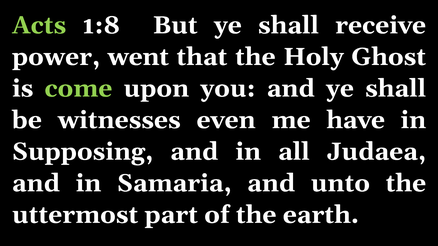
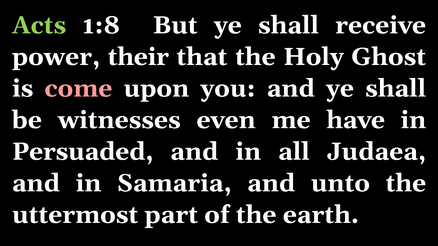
went: went -> their
come colour: light green -> pink
Supposing: Supposing -> Persuaded
